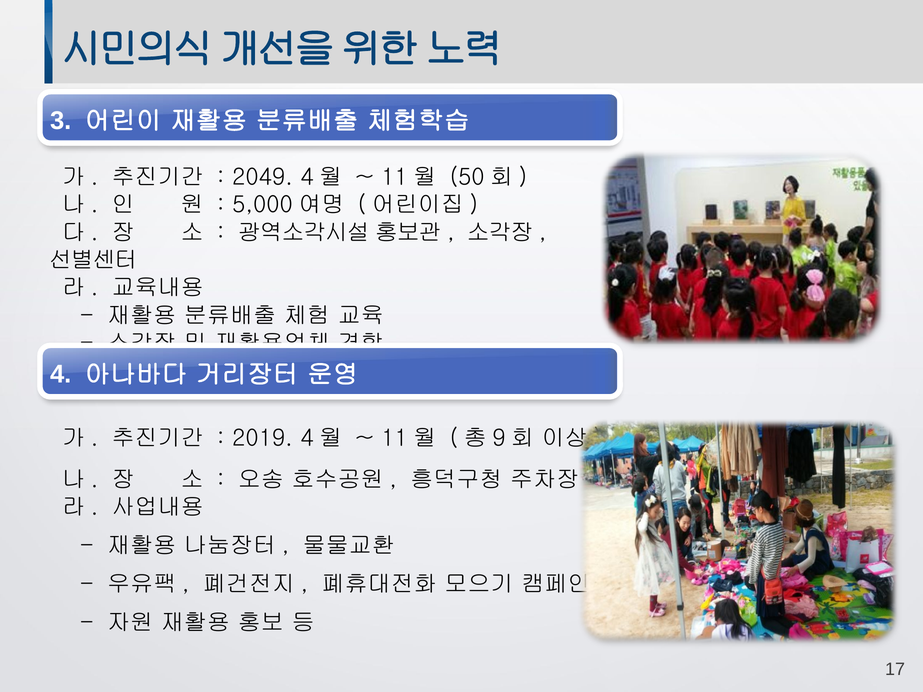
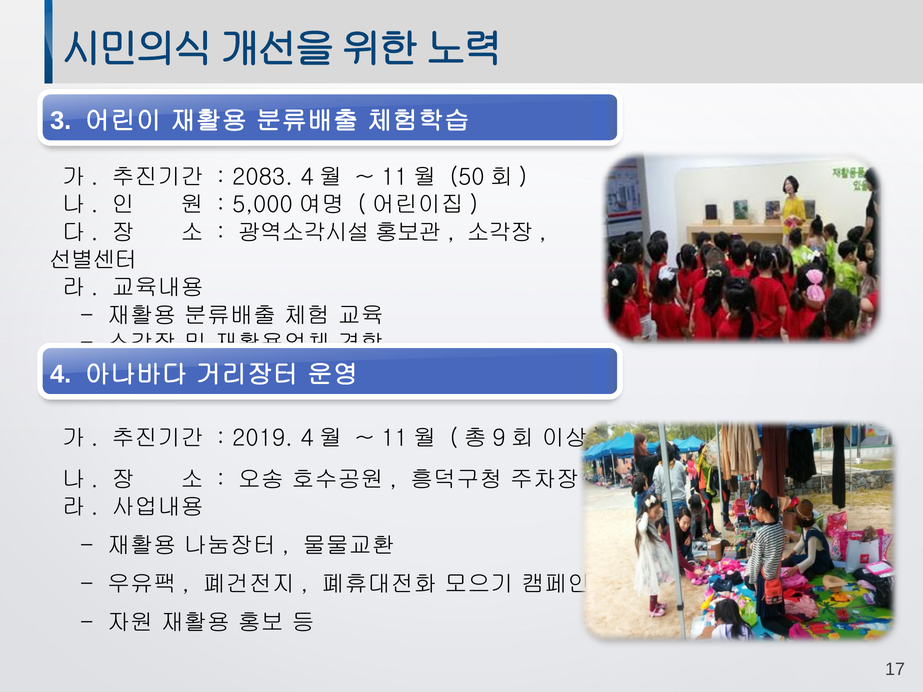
2049: 2049 -> 2083
